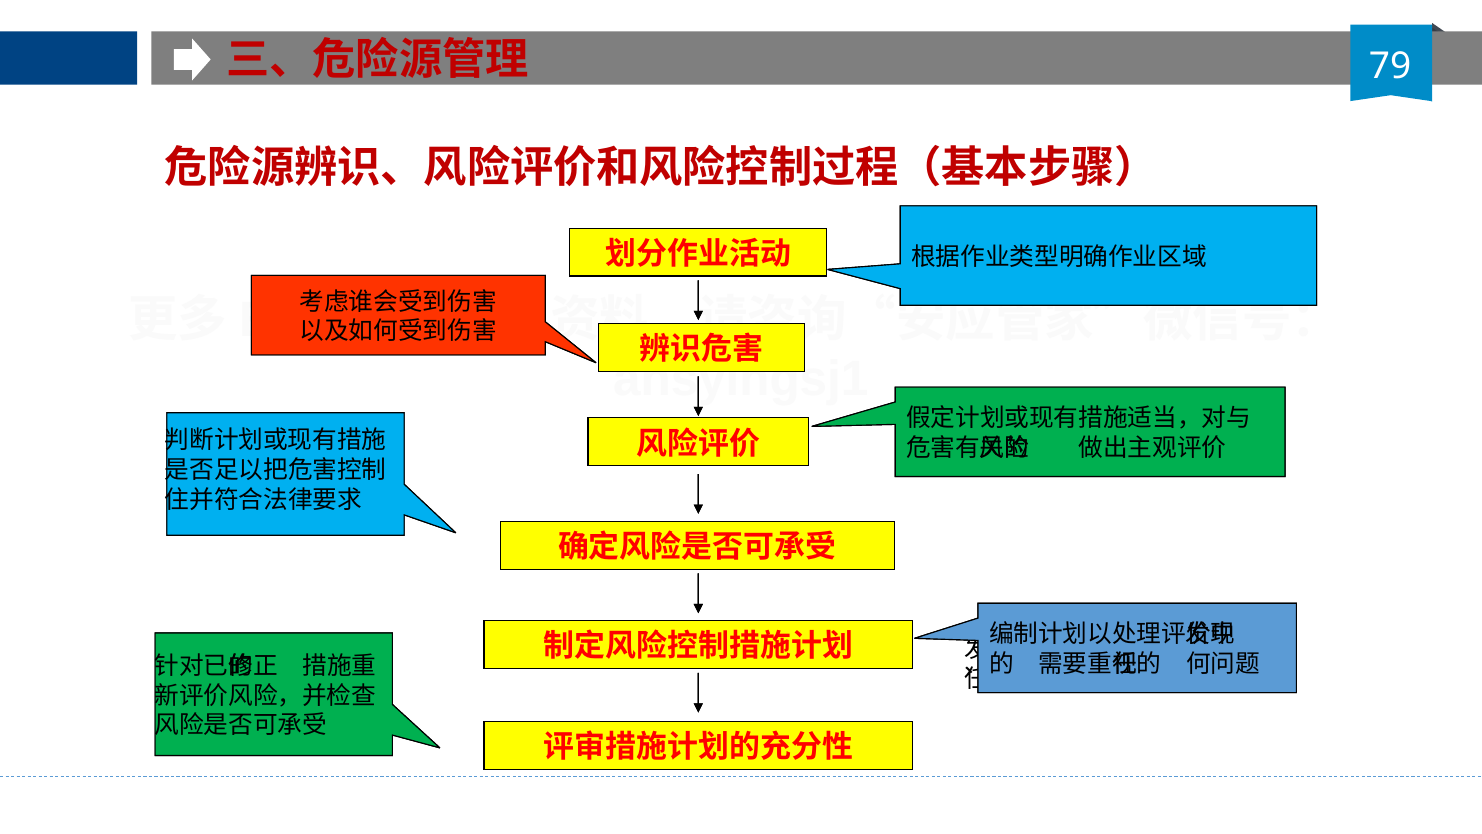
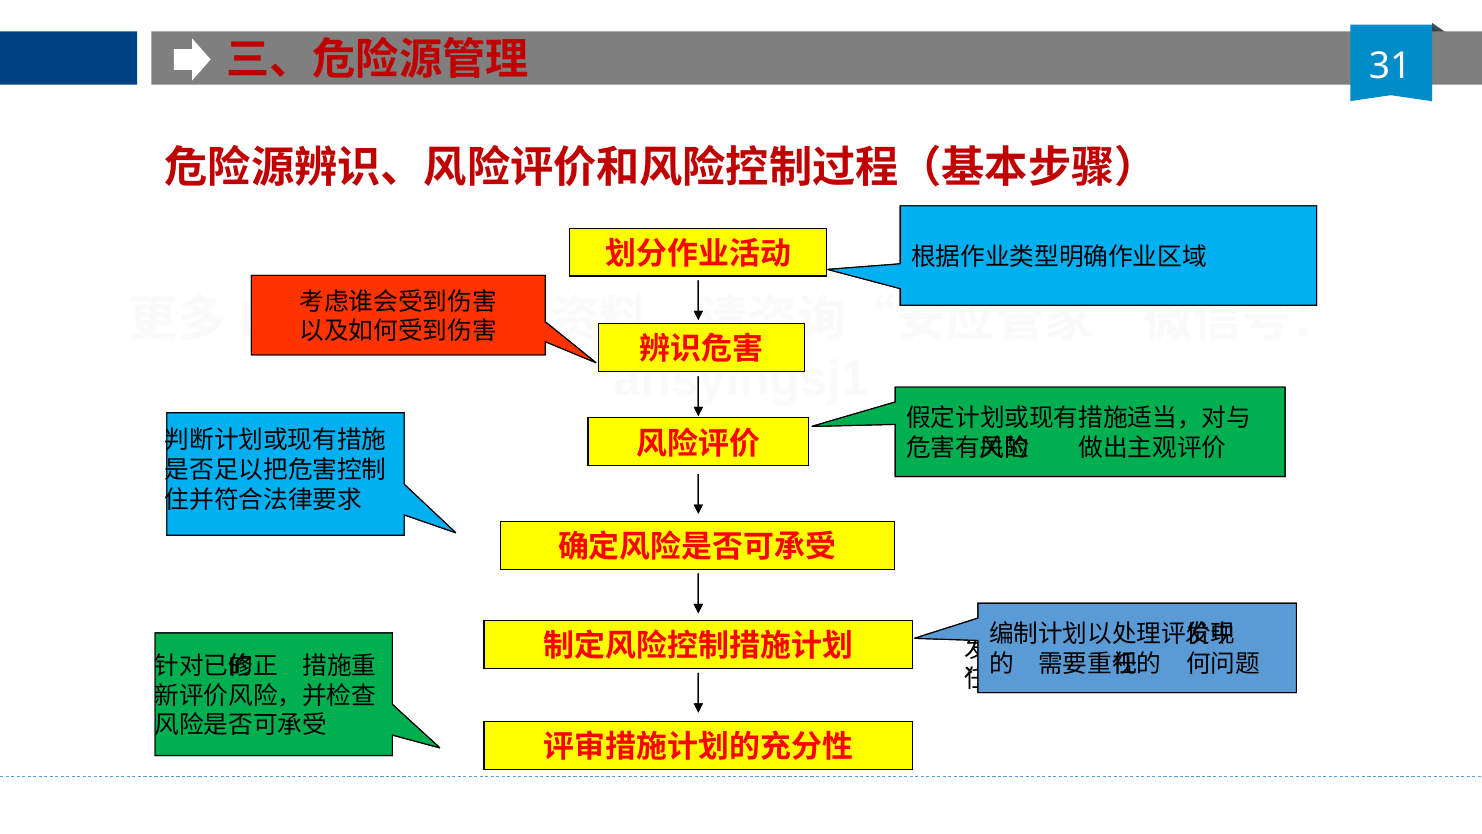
79: 79 -> 31
